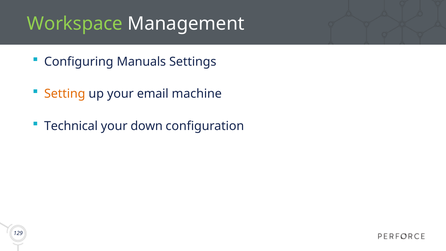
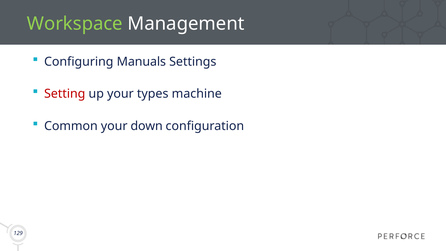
Setting colour: orange -> red
email: email -> types
Technical: Technical -> Common
